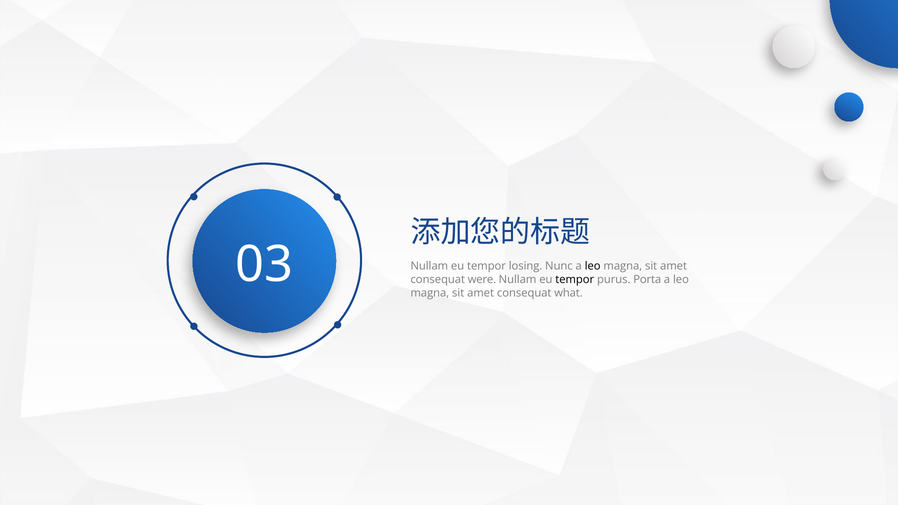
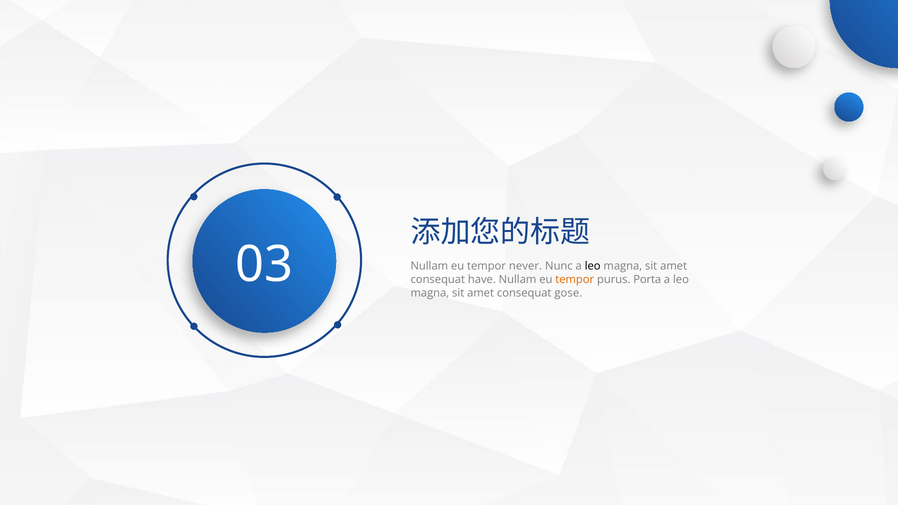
losing: losing -> never
were: were -> have
tempor at (575, 280) colour: black -> orange
what: what -> gose
